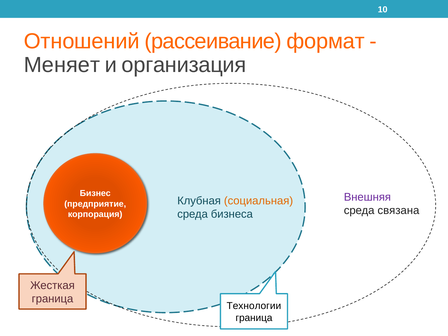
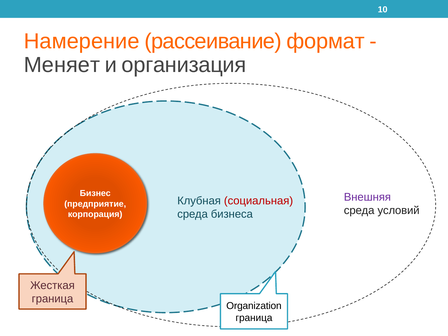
Отношений: Отношений -> Намерение
социальная colour: orange -> red
связана: связана -> условий
Технологии: Технологии -> Organization
